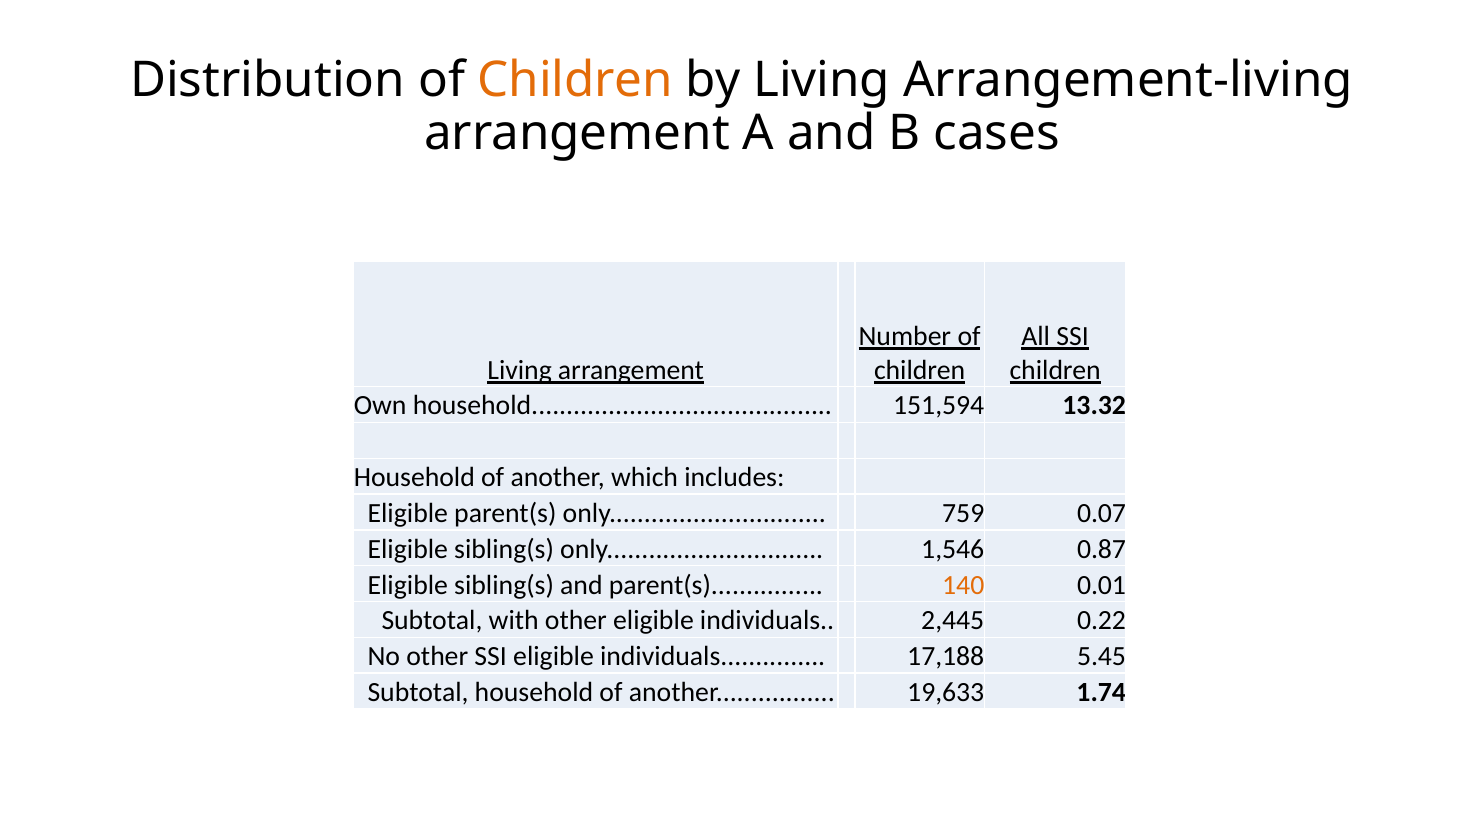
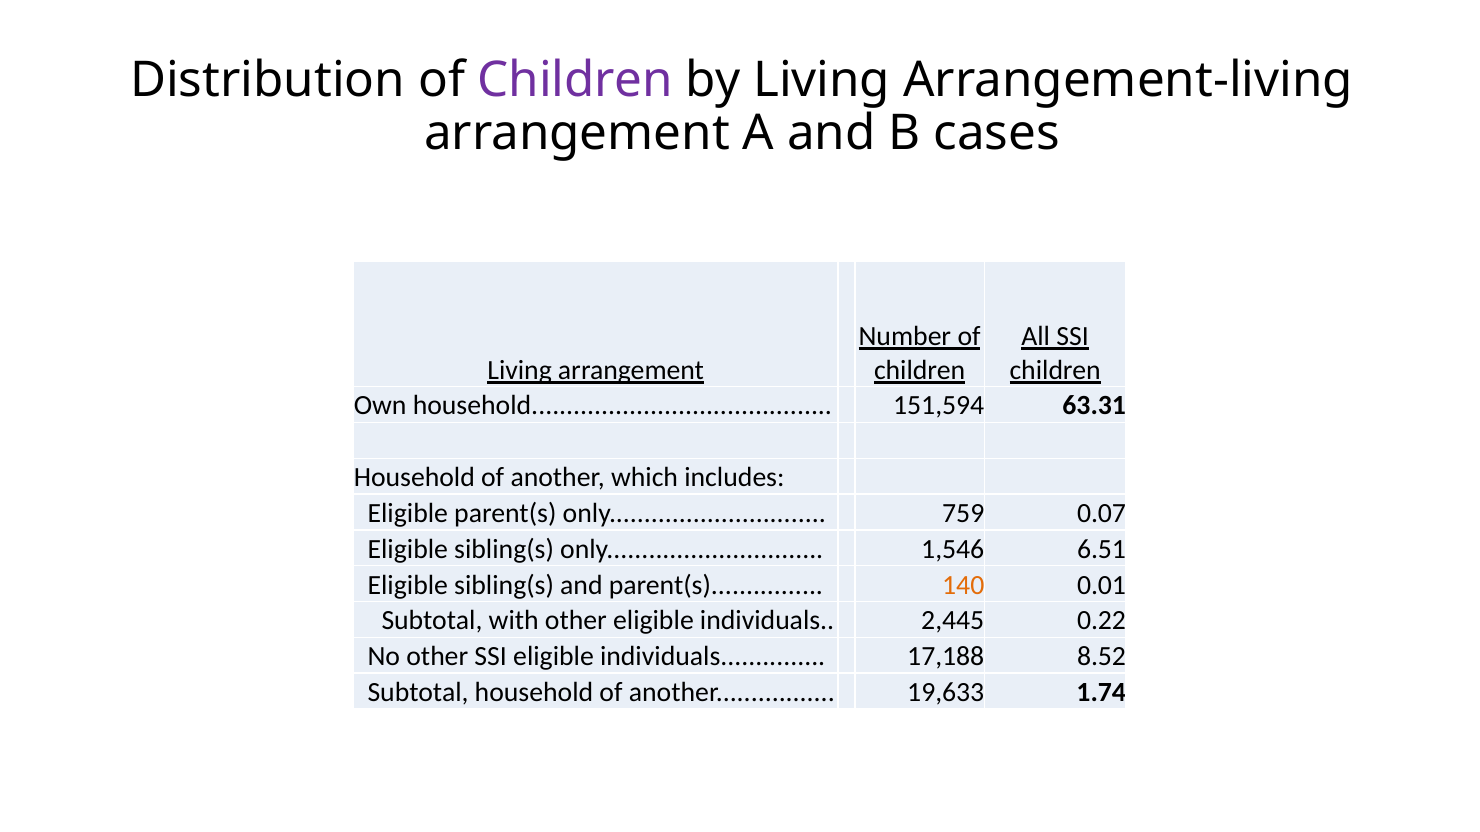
Children at (575, 80) colour: orange -> purple
13.32: 13.32 -> 63.31
0.87: 0.87 -> 6.51
5.45: 5.45 -> 8.52
